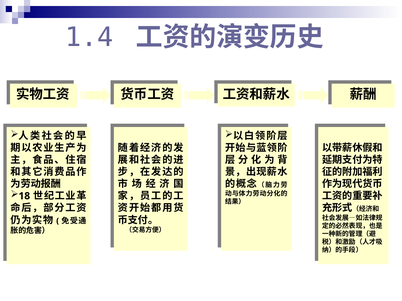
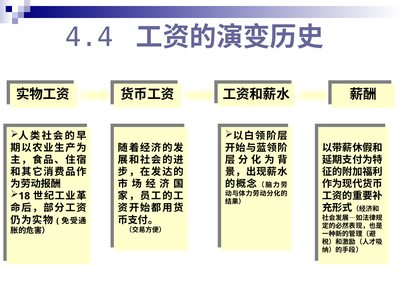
1.4: 1.4 -> 4.4
